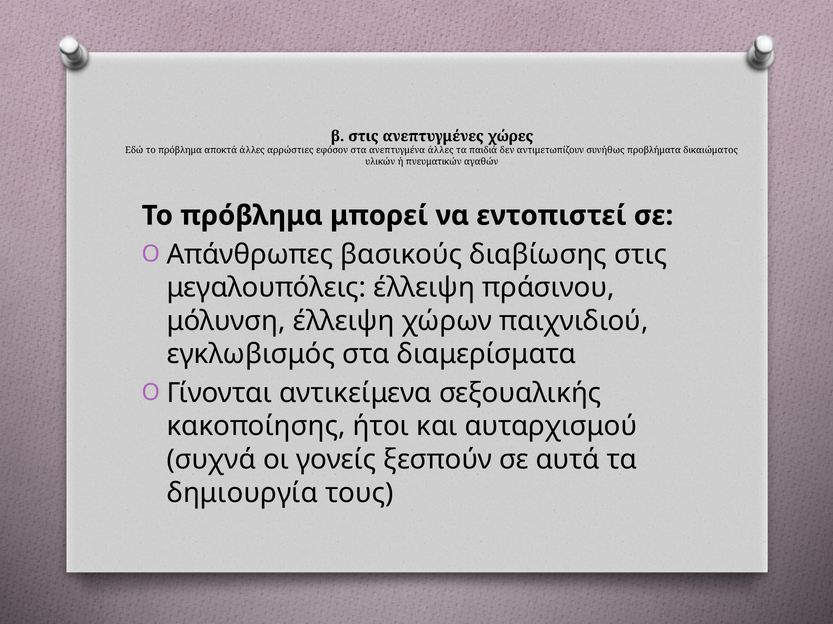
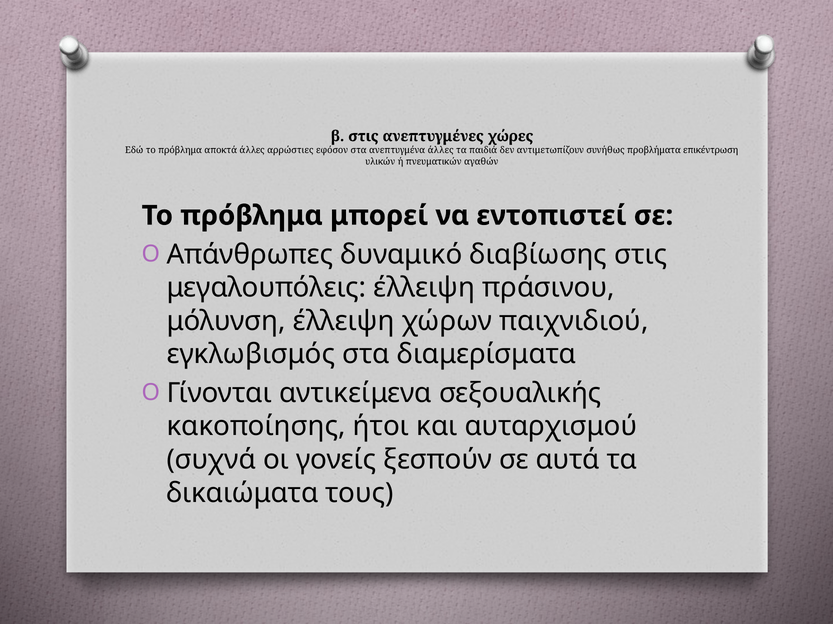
δικαιώματος: δικαιώματος -> επικέντρωση
βασικούς: βασικούς -> δυναμικό
δημιουργία: δημιουργία -> δικαιώματα
